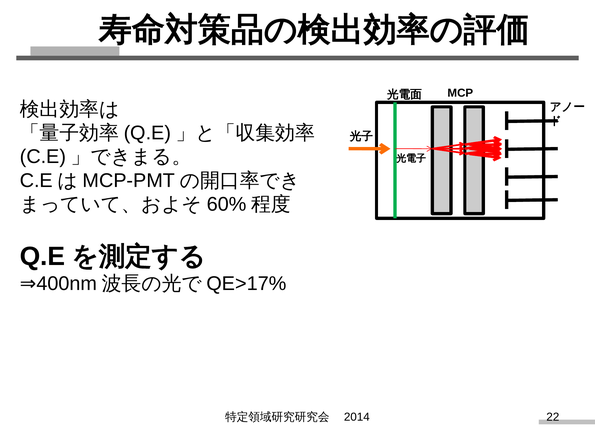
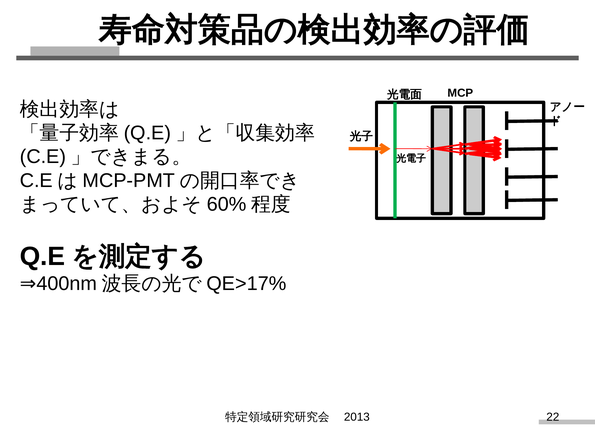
2014: 2014 -> 2013
